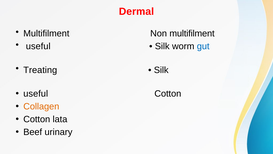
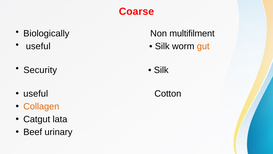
Dermal: Dermal -> Coarse
Multifilment at (46, 33): Multifilment -> Biologically
gut colour: blue -> orange
Treating: Treating -> Security
Cotton at (37, 119): Cotton -> Catgut
